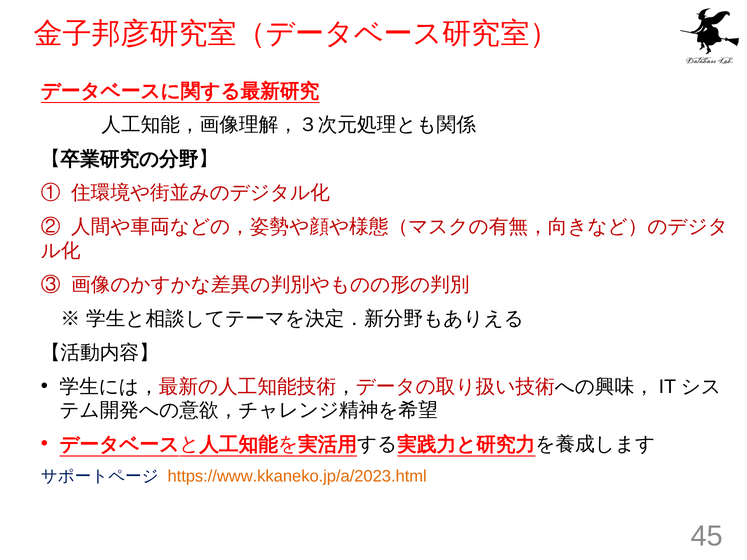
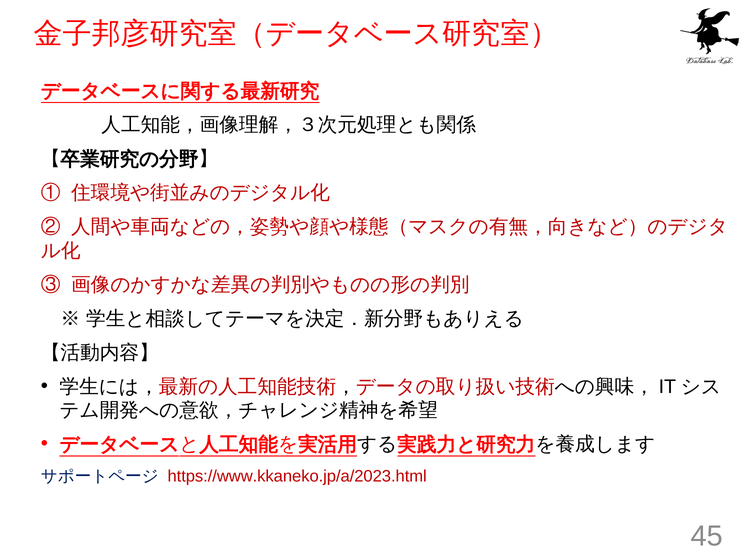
https://www.kkaneko.jp/a/2023.html colour: orange -> red
